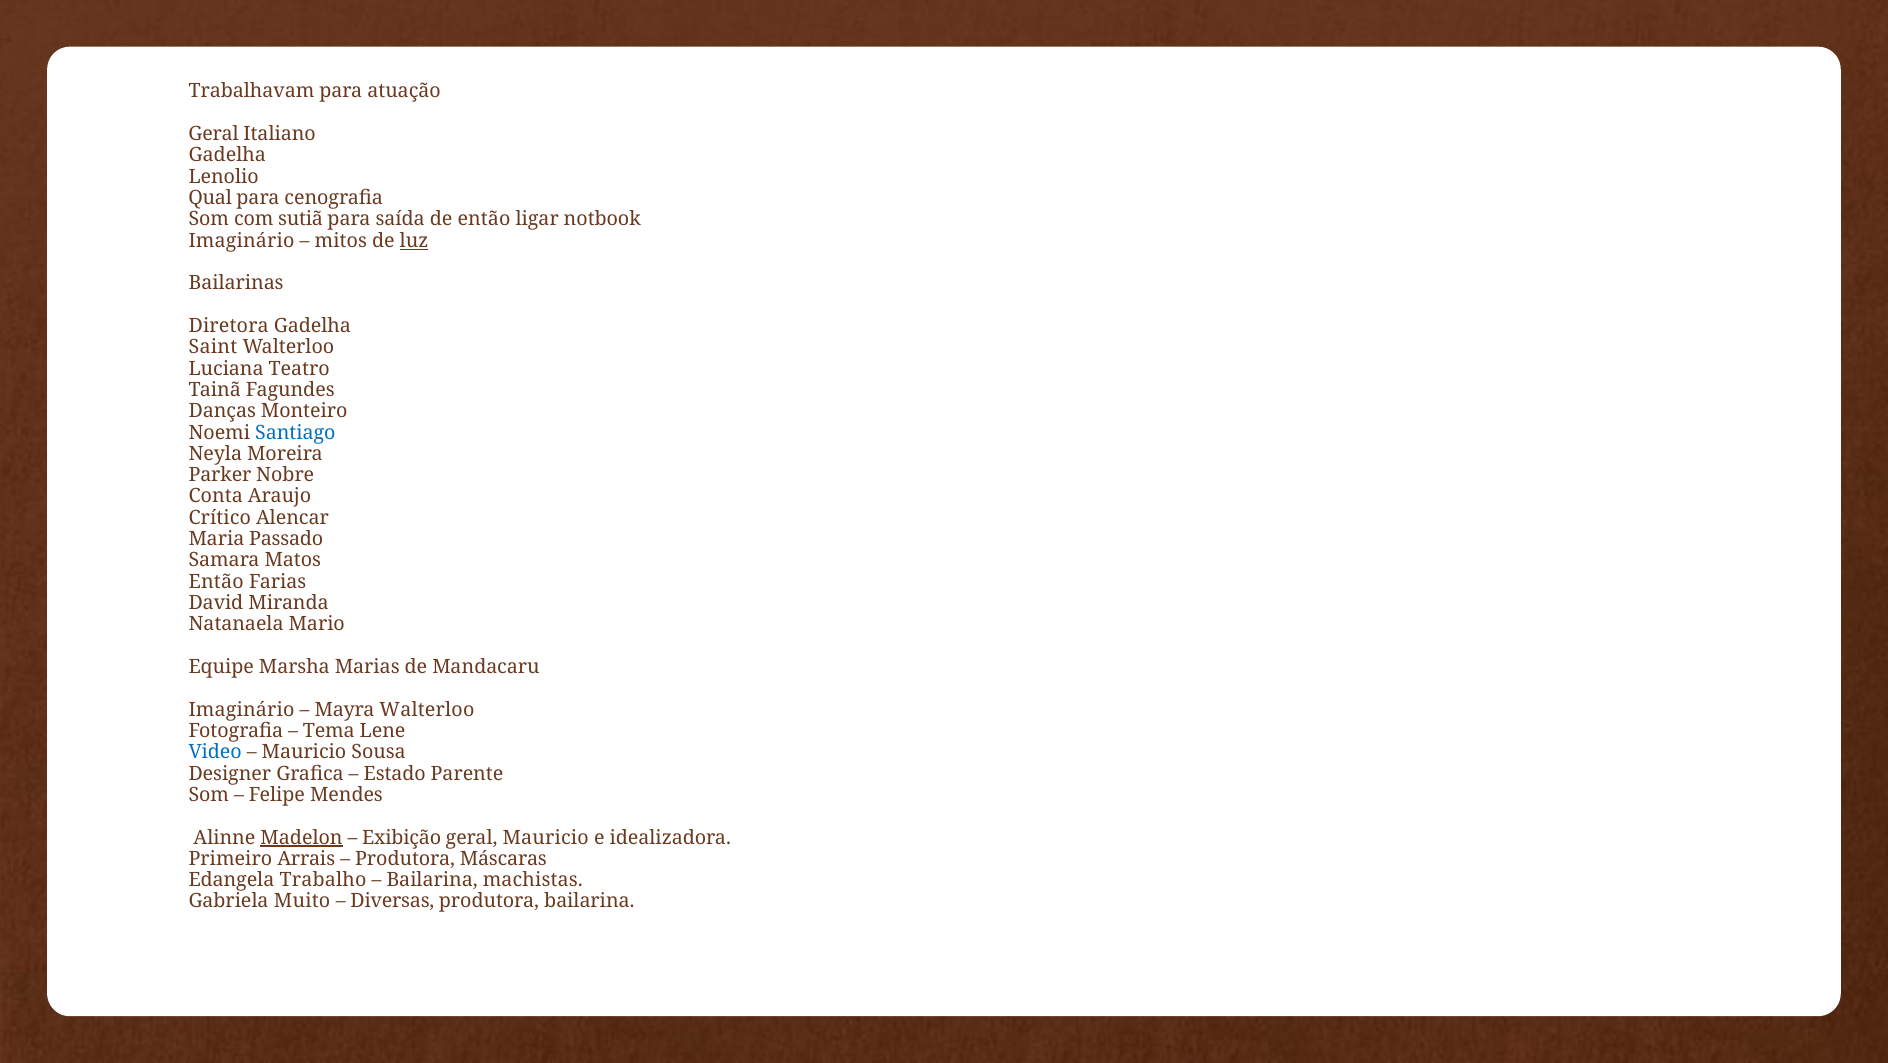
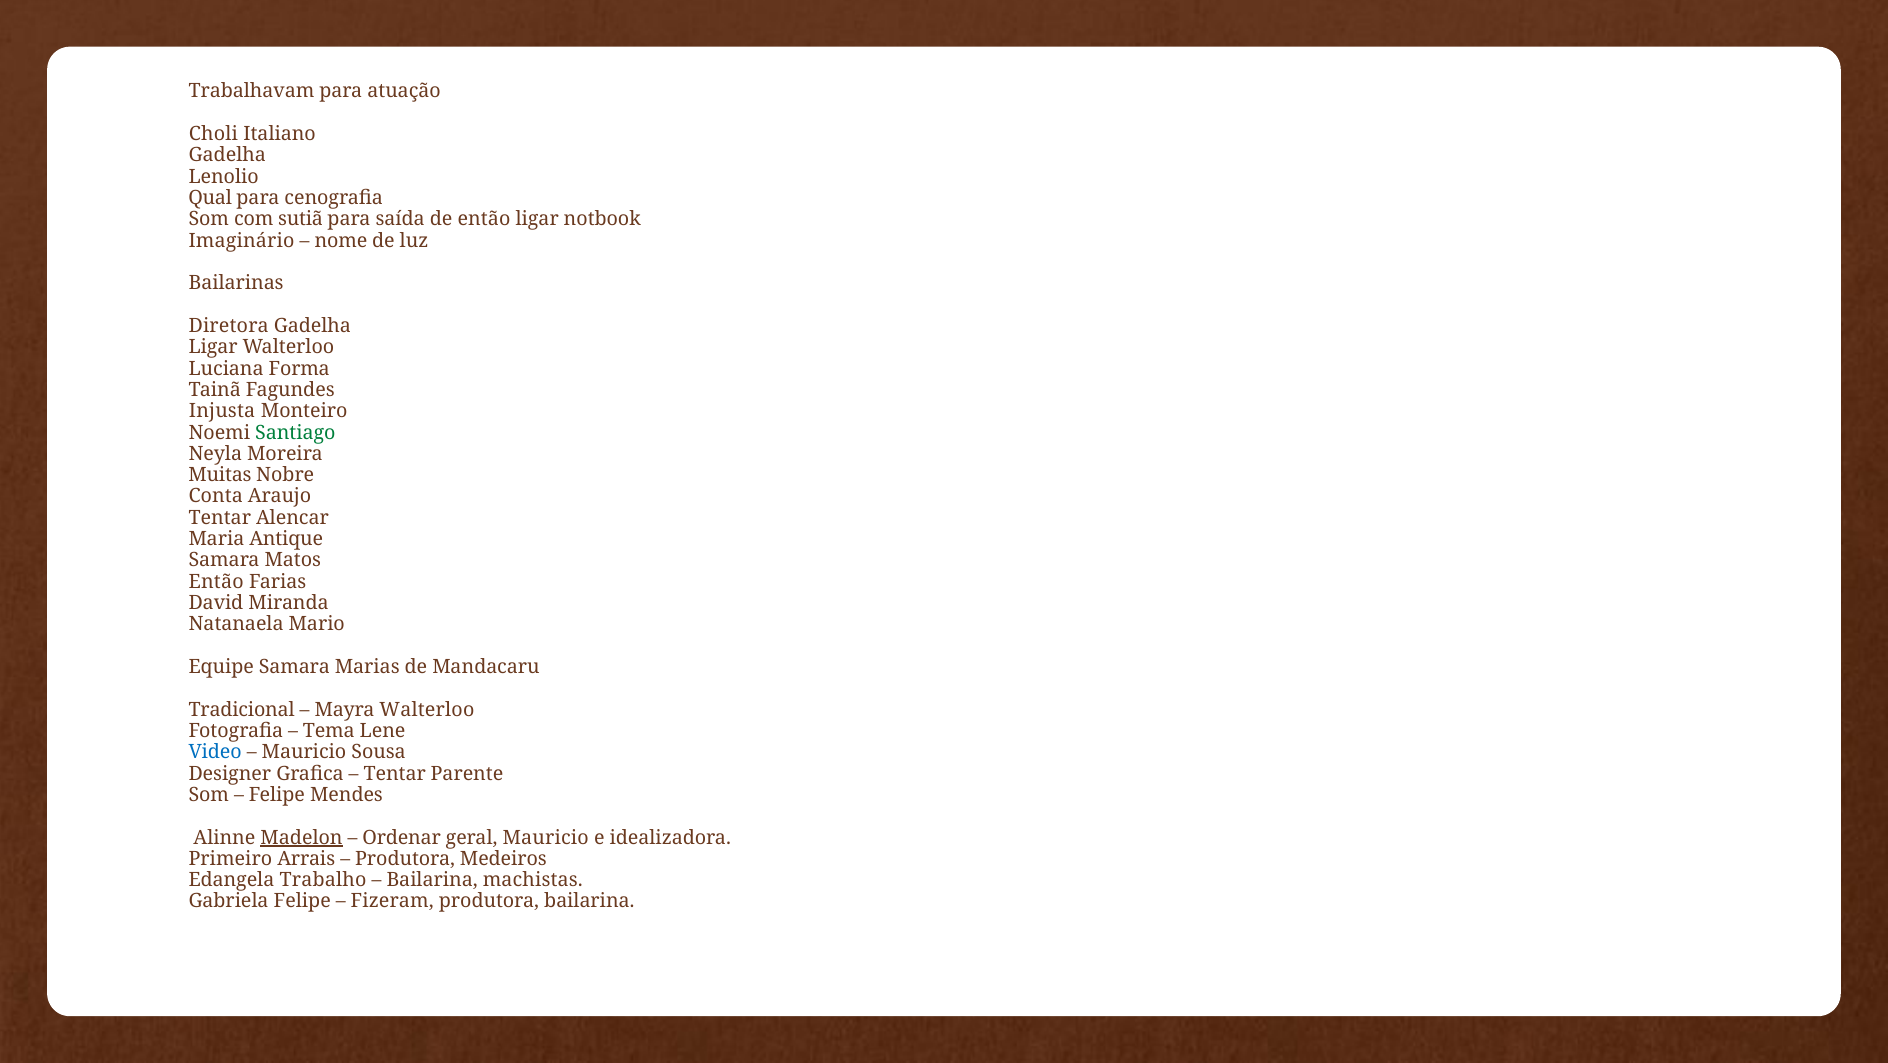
Geral at (214, 134): Geral -> Choli
mitos: mitos -> nome
luz underline: present -> none
Saint at (213, 347): Saint -> Ligar
Teatro: Teatro -> Forma
Danças: Danças -> Injusta
Santiago colour: blue -> green
Parker: Parker -> Muitas
Crítico at (220, 517): Crítico -> Tentar
Passado: Passado -> Antique
Equipe Marsha: Marsha -> Samara
Imaginário at (241, 709): Imaginário -> Tradicional
Estado at (395, 773): Estado -> Tentar
Exibição: Exibição -> Ordenar
Máscaras: Máscaras -> Medeiros
Gabriela Muito: Muito -> Felipe
Diversas: Diversas -> Fizeram
